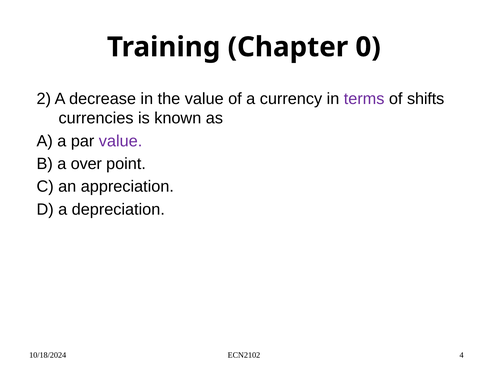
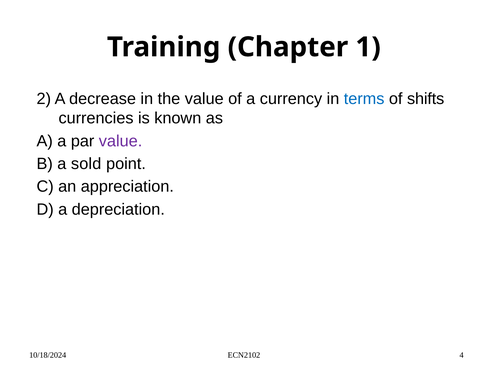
0: 0 -> 1
terms colour: purple -> blue
over: over -> sold
